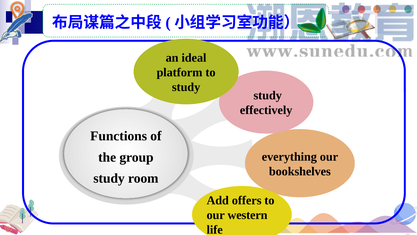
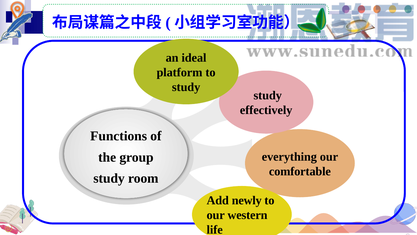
bookshelves: bookshelves -> comfortable
offers: offers -> newly
